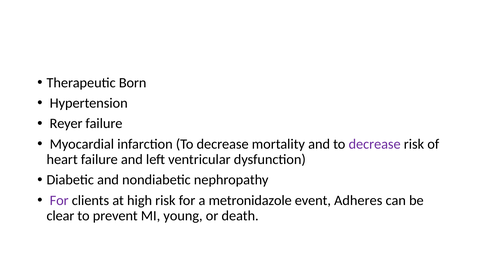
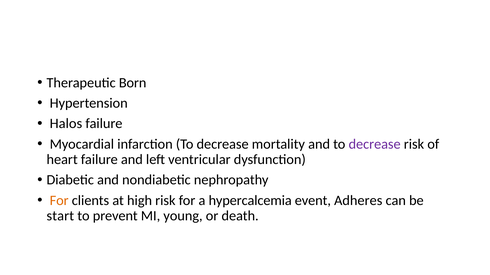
Reyer: Reyer -> Halos
For at (59, 201) colour: purple -> orange
metronidazole: metronidazole -> hypercalcemia
clear: clear -> start
